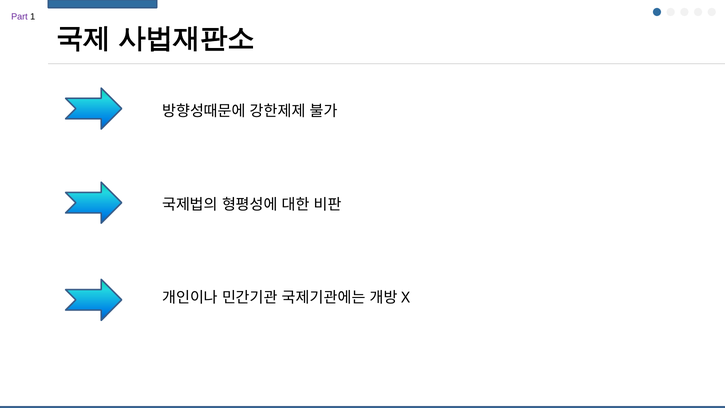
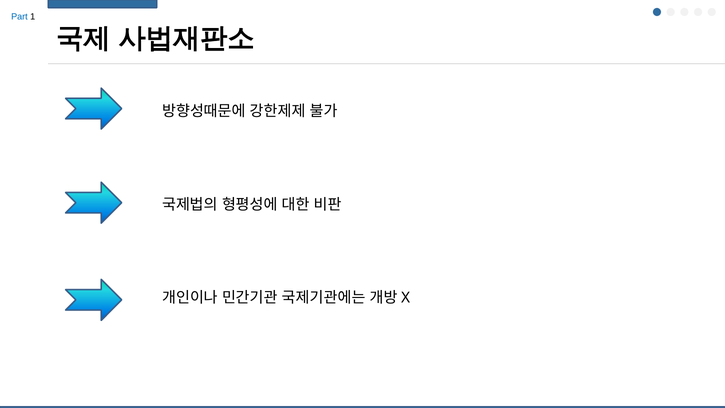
Part colour: purple -> blue
